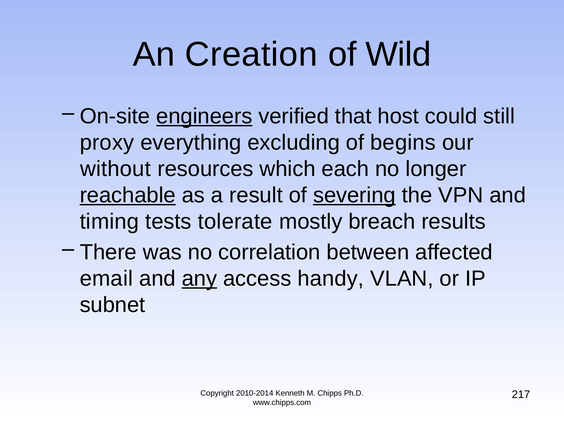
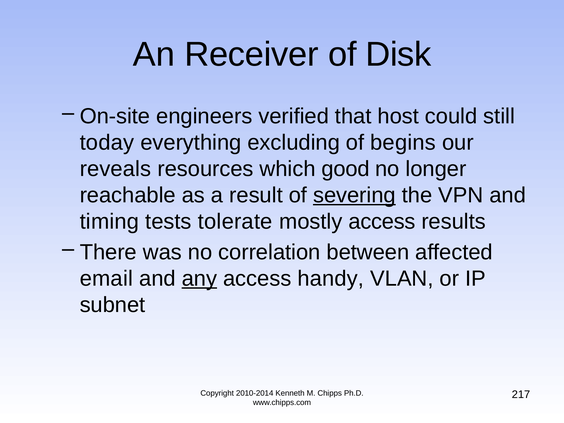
Creation: Creation -> Receiver
Wild: Wild -> Disk
engineers underline: present -> none
proxy: proxy -> today
without: without -> reveals
each: each -> good
reachable underline: present -> none
mostly breach: breach -> access
